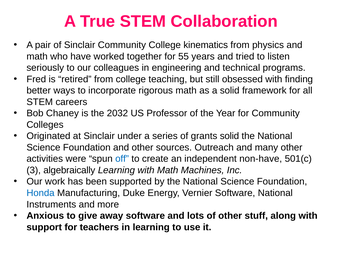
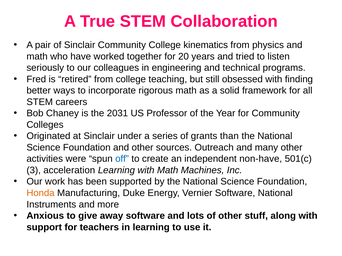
55: 55 -> 20
2032: 2032 -> 2031
grants solid: solid -> than
algebraically: algebraically -> acceleration
Honda colour: blue -> orange
